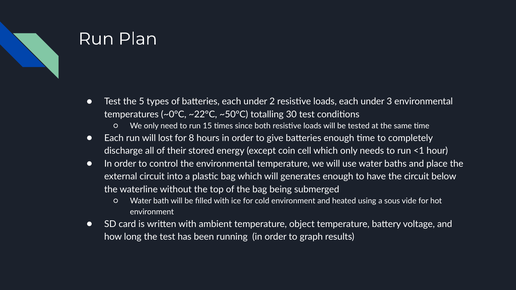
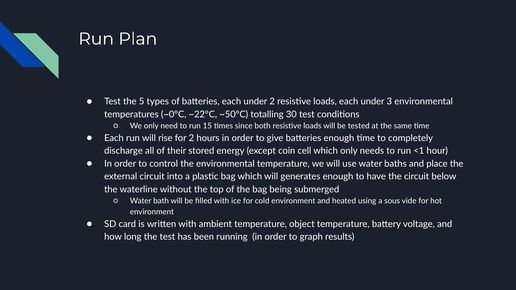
lost: lost -> rise
for 8: 8 -> 2
